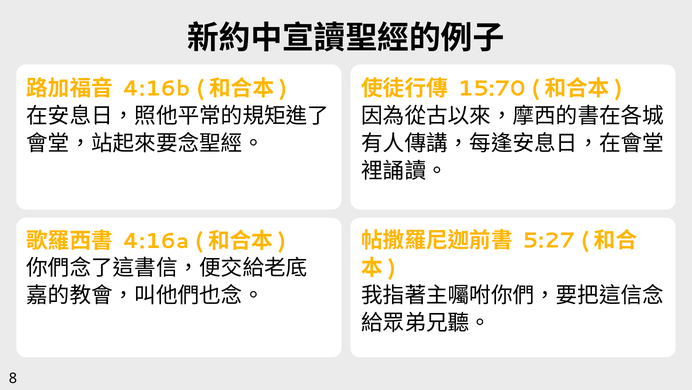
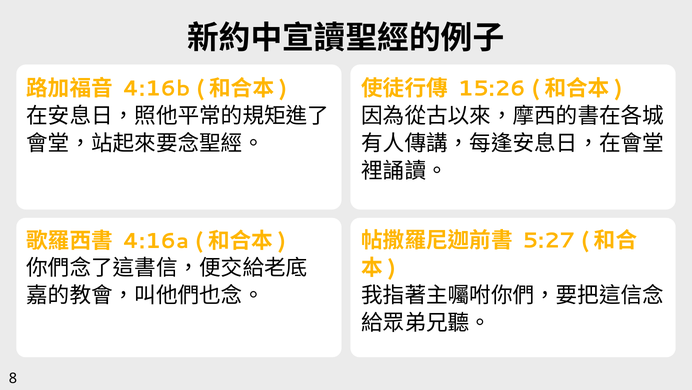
15:70: 15:70 -> 15:26
